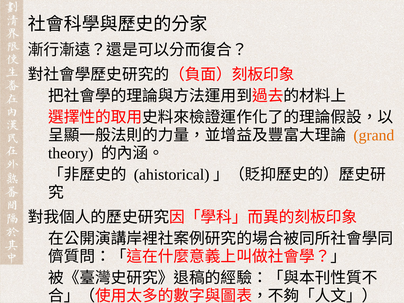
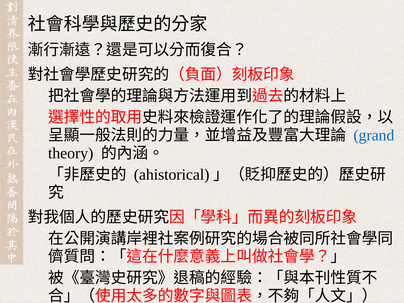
grand colour: orange -> blue
